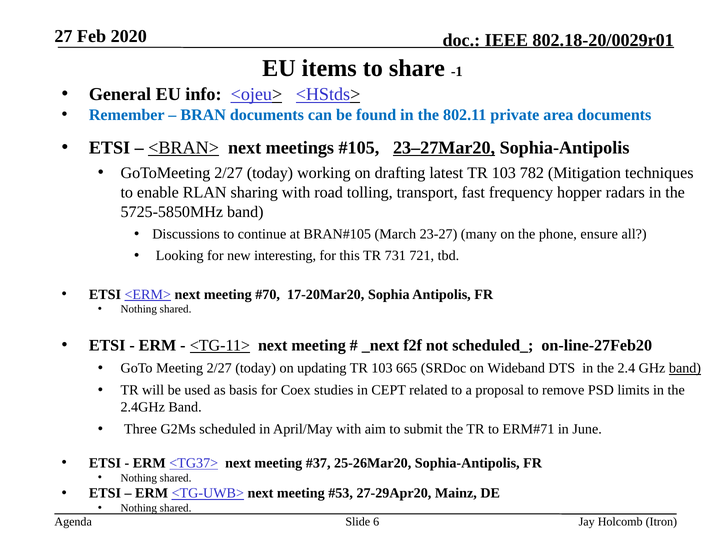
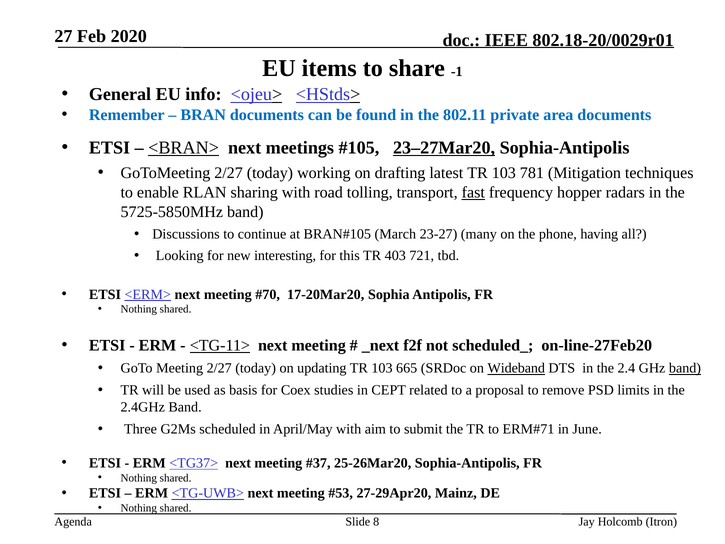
782: 782 -> 781
fast underline: none -> present
ensure: ensure -> having
731: 731 -> 403
Wideband underline: none -> present
6: 6 -> 8
